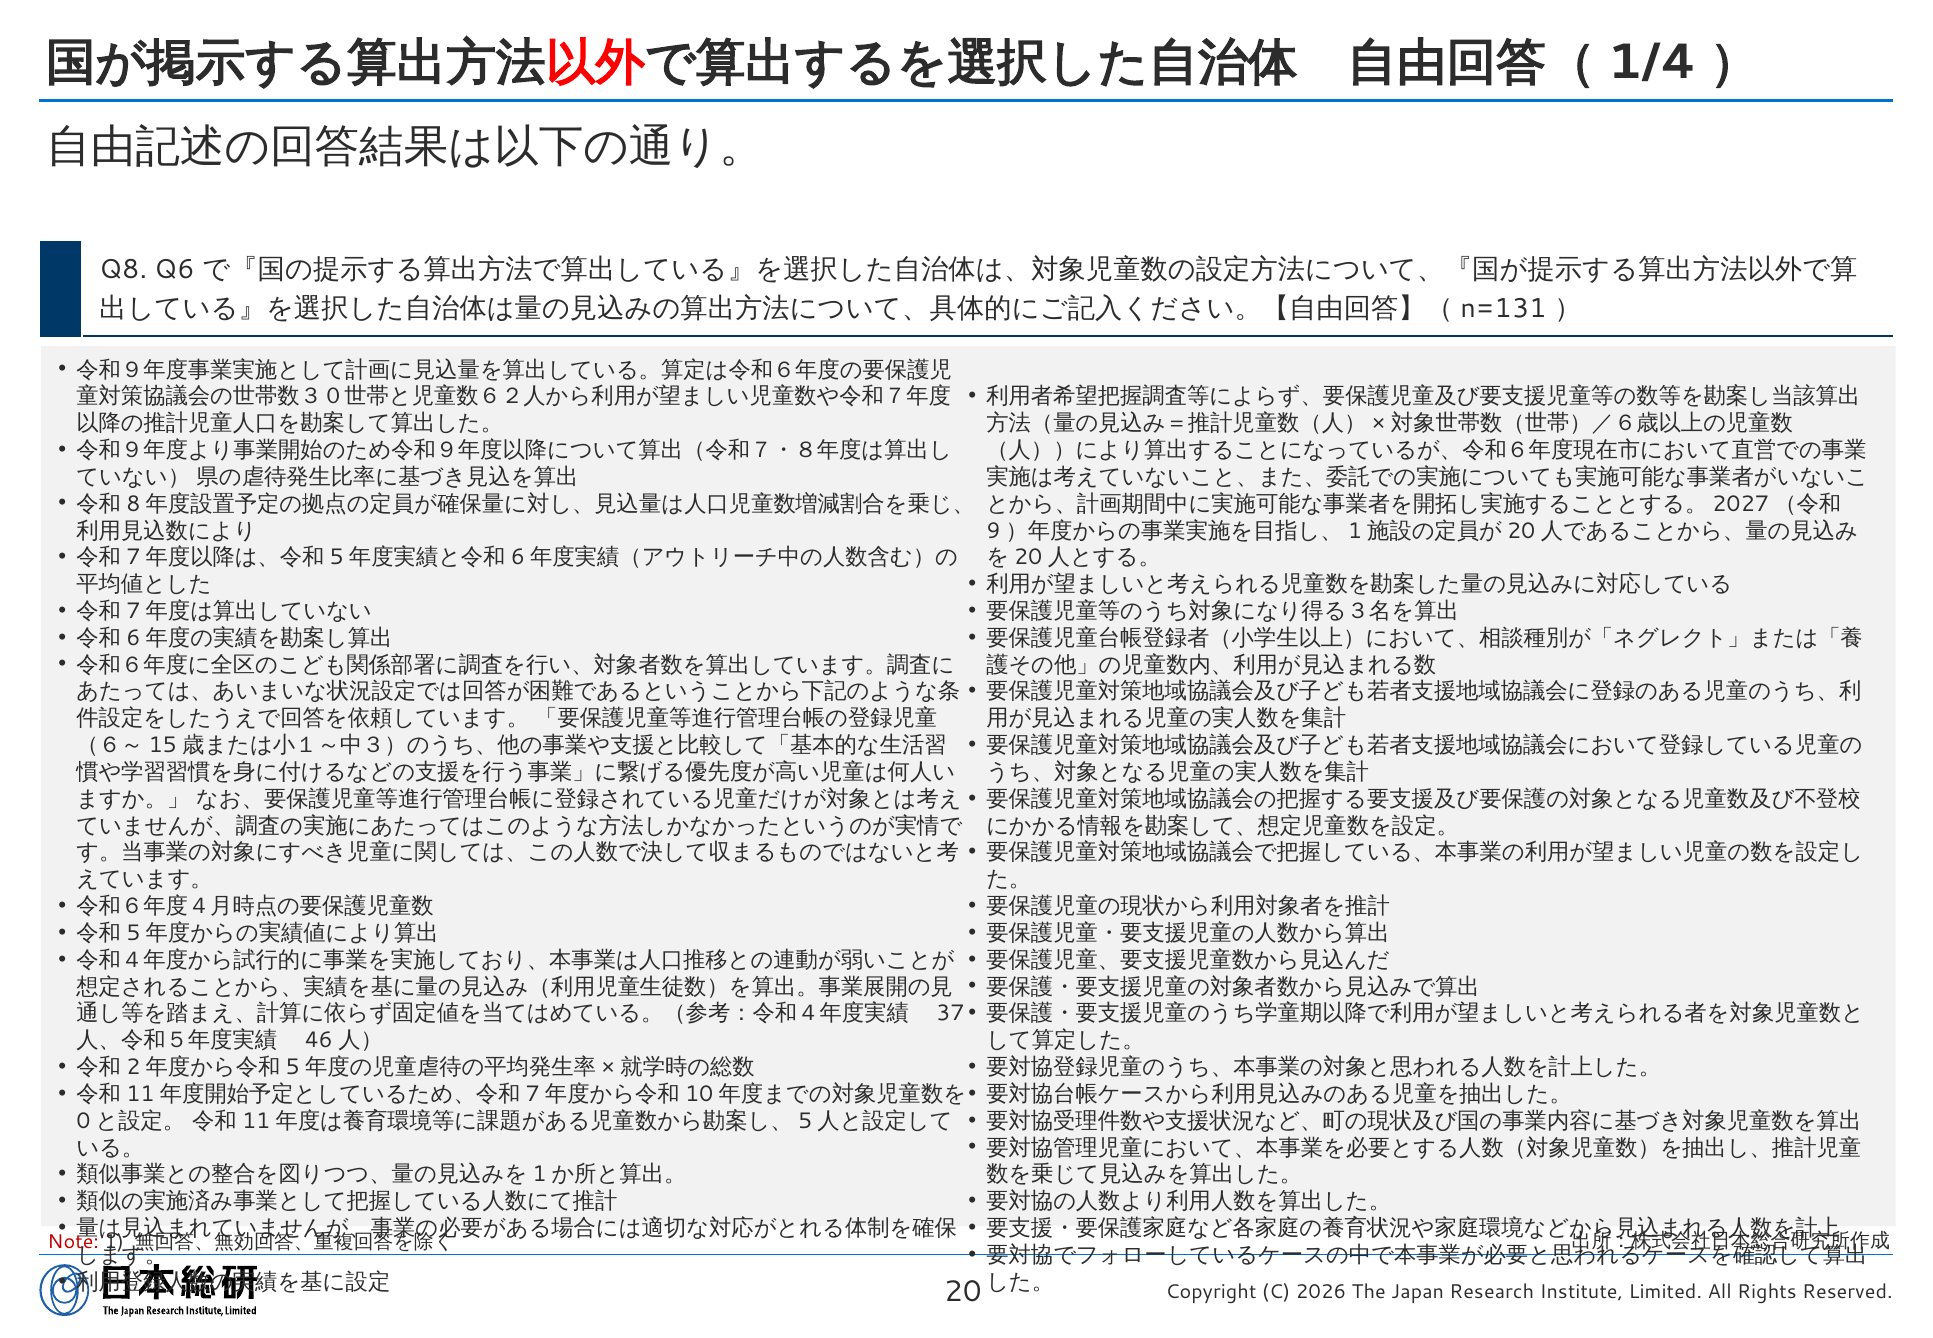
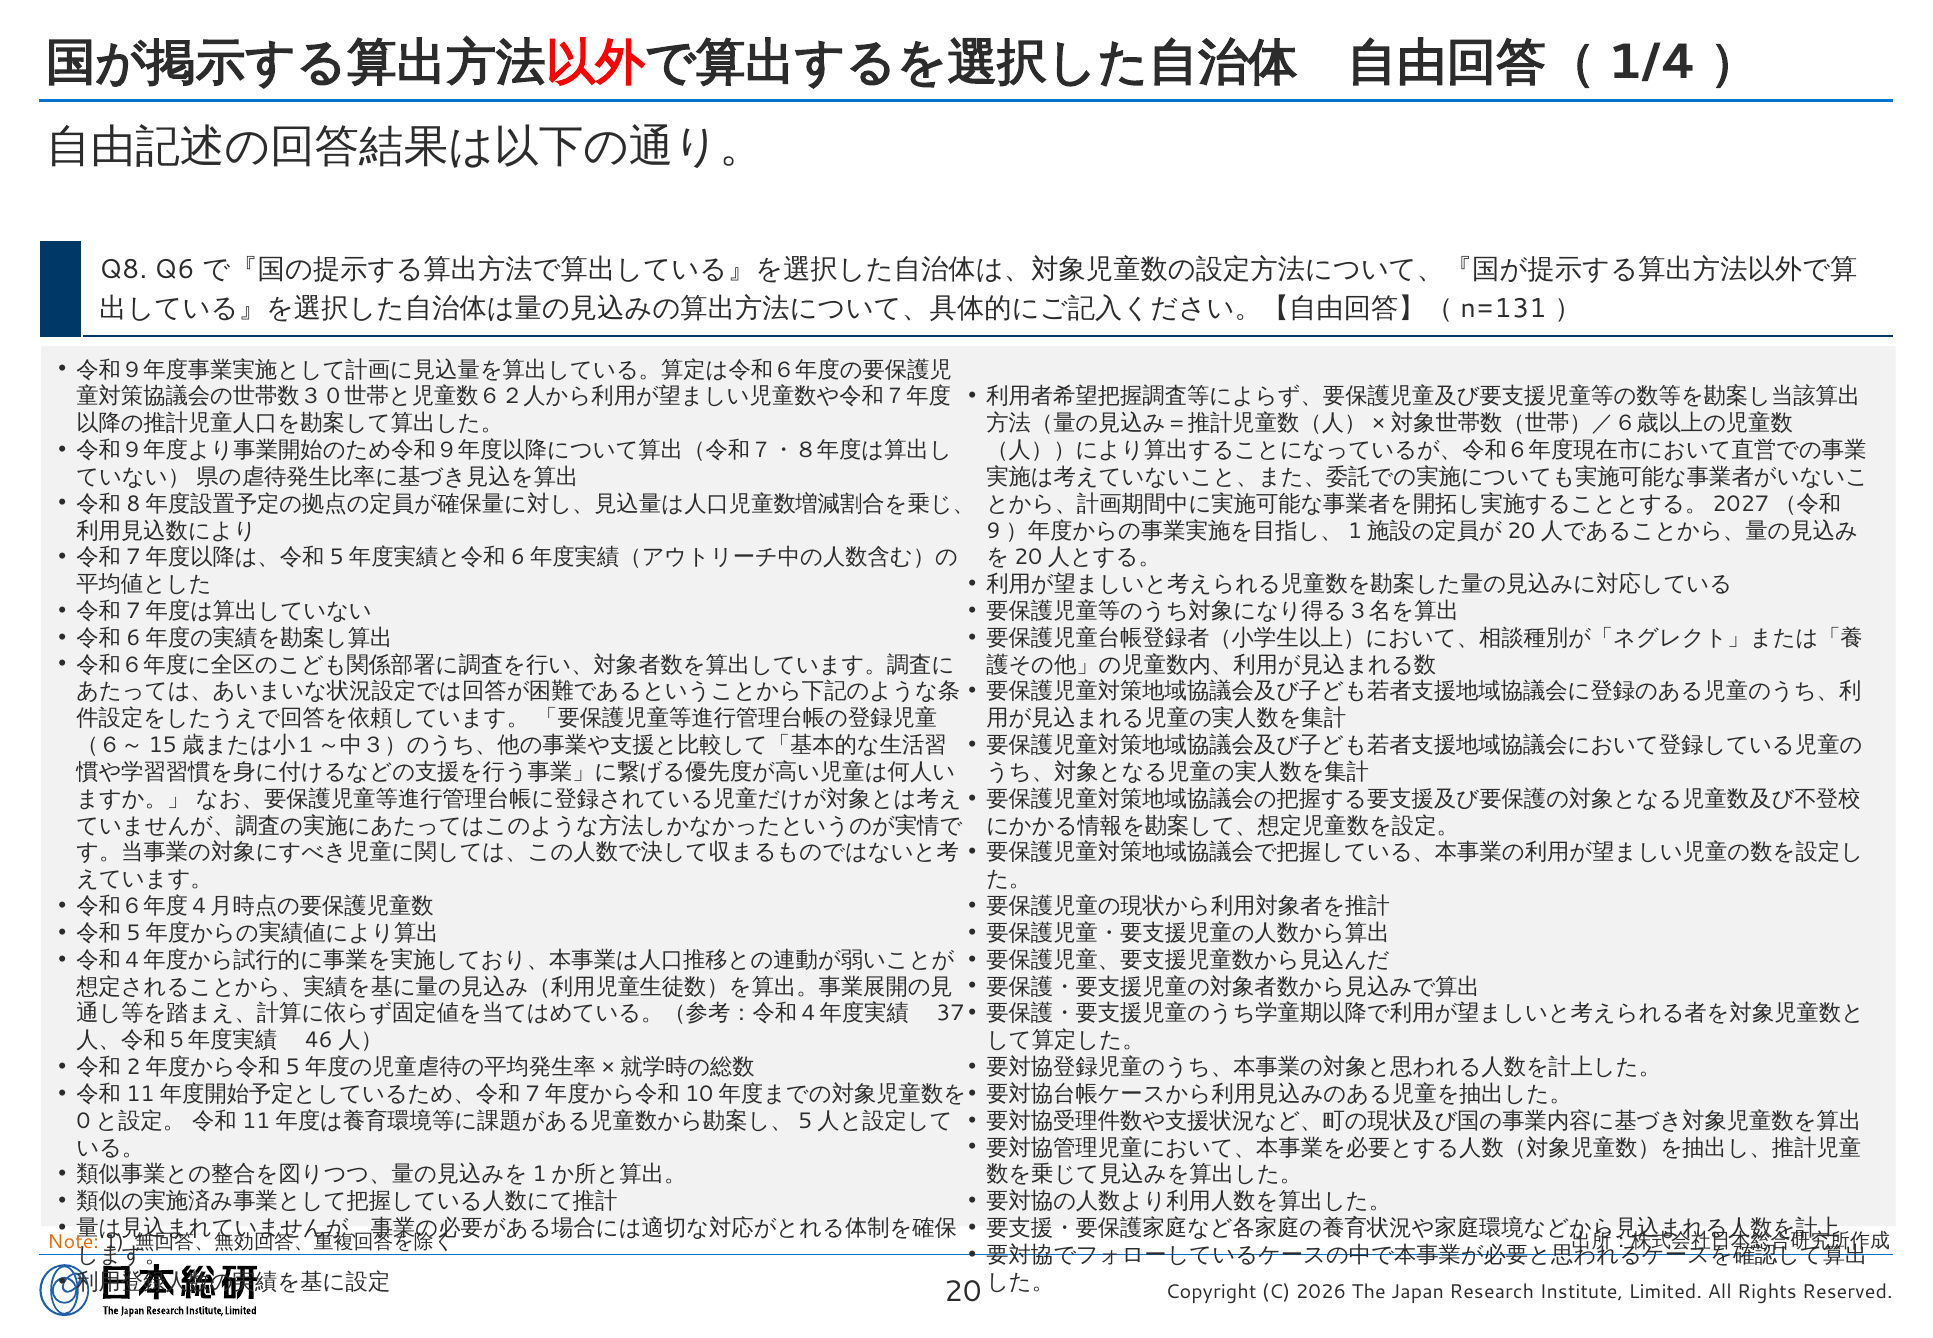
Note colour: red -> orange
